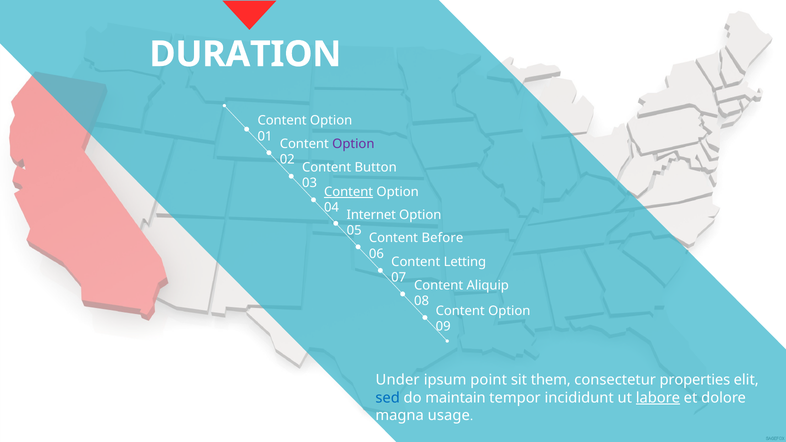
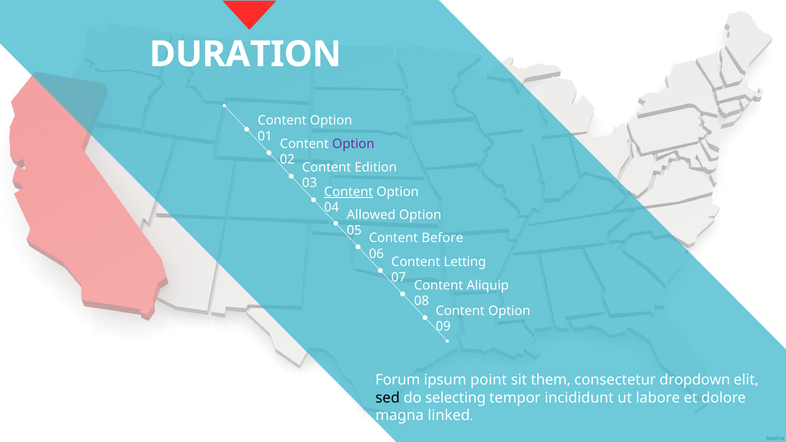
Button: Button -> Edition
Internet: Internet -> Allowed
Under: Under -> Forum
properties: properties -> dropdown
sed colour: blue -> black
maintain: maintain -> selecting
labore underline: present -> none
usage: usage -> linked
